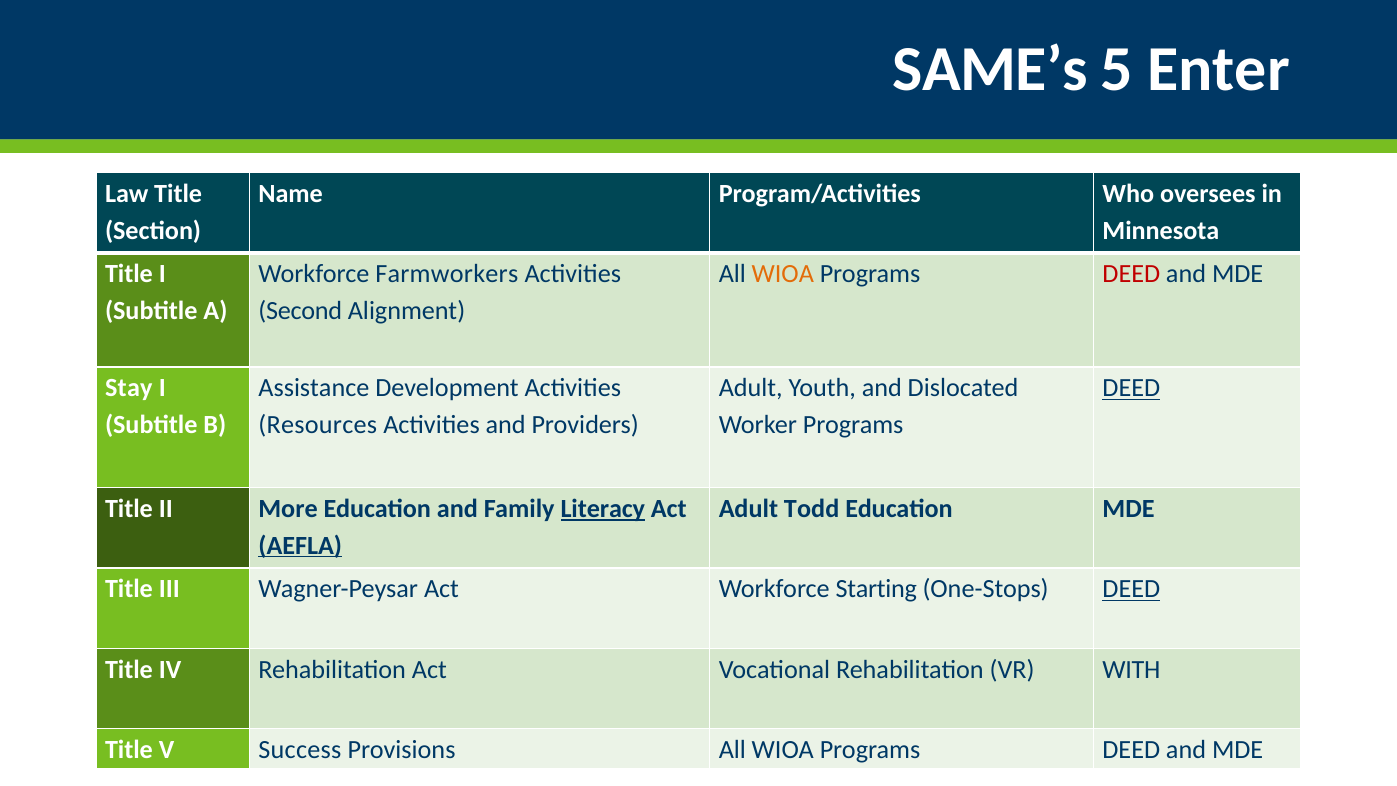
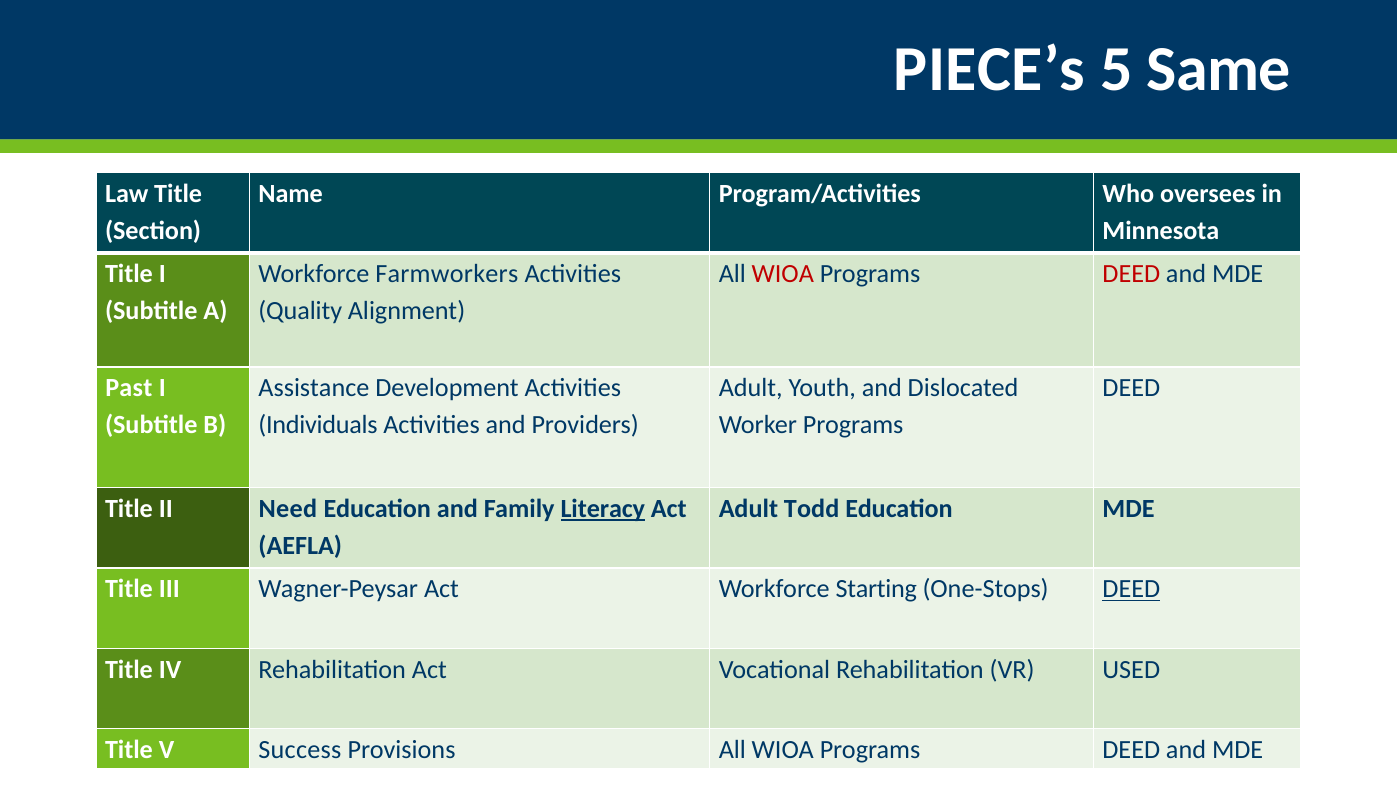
SAME’s: SAME’s -> PIECE’s
Enter: Enter -> Same
WIOA at (783, 274) colour: orange -> red
Second: Second -> Quality
Stay: Stay -> Past
DEED at (1131, 388) underline: present -> none
Resources: Resources -> Individuals
More: More -> Need
AEFLA underline: present -> none
WITH: WITH -> USED
